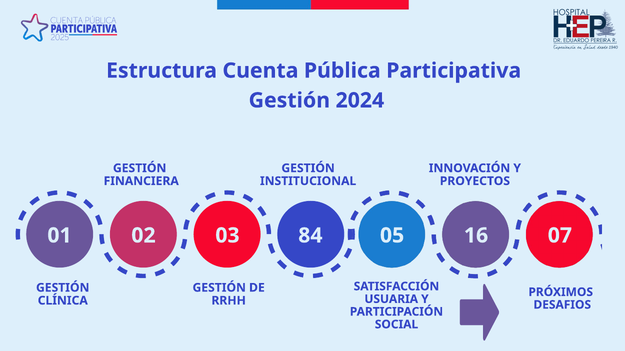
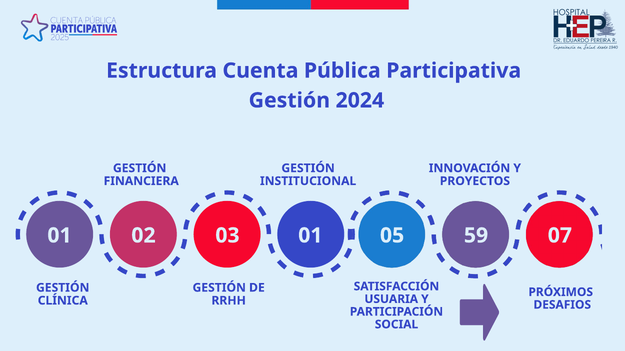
03 84: 84 -> 01
16: 16 -> 59
